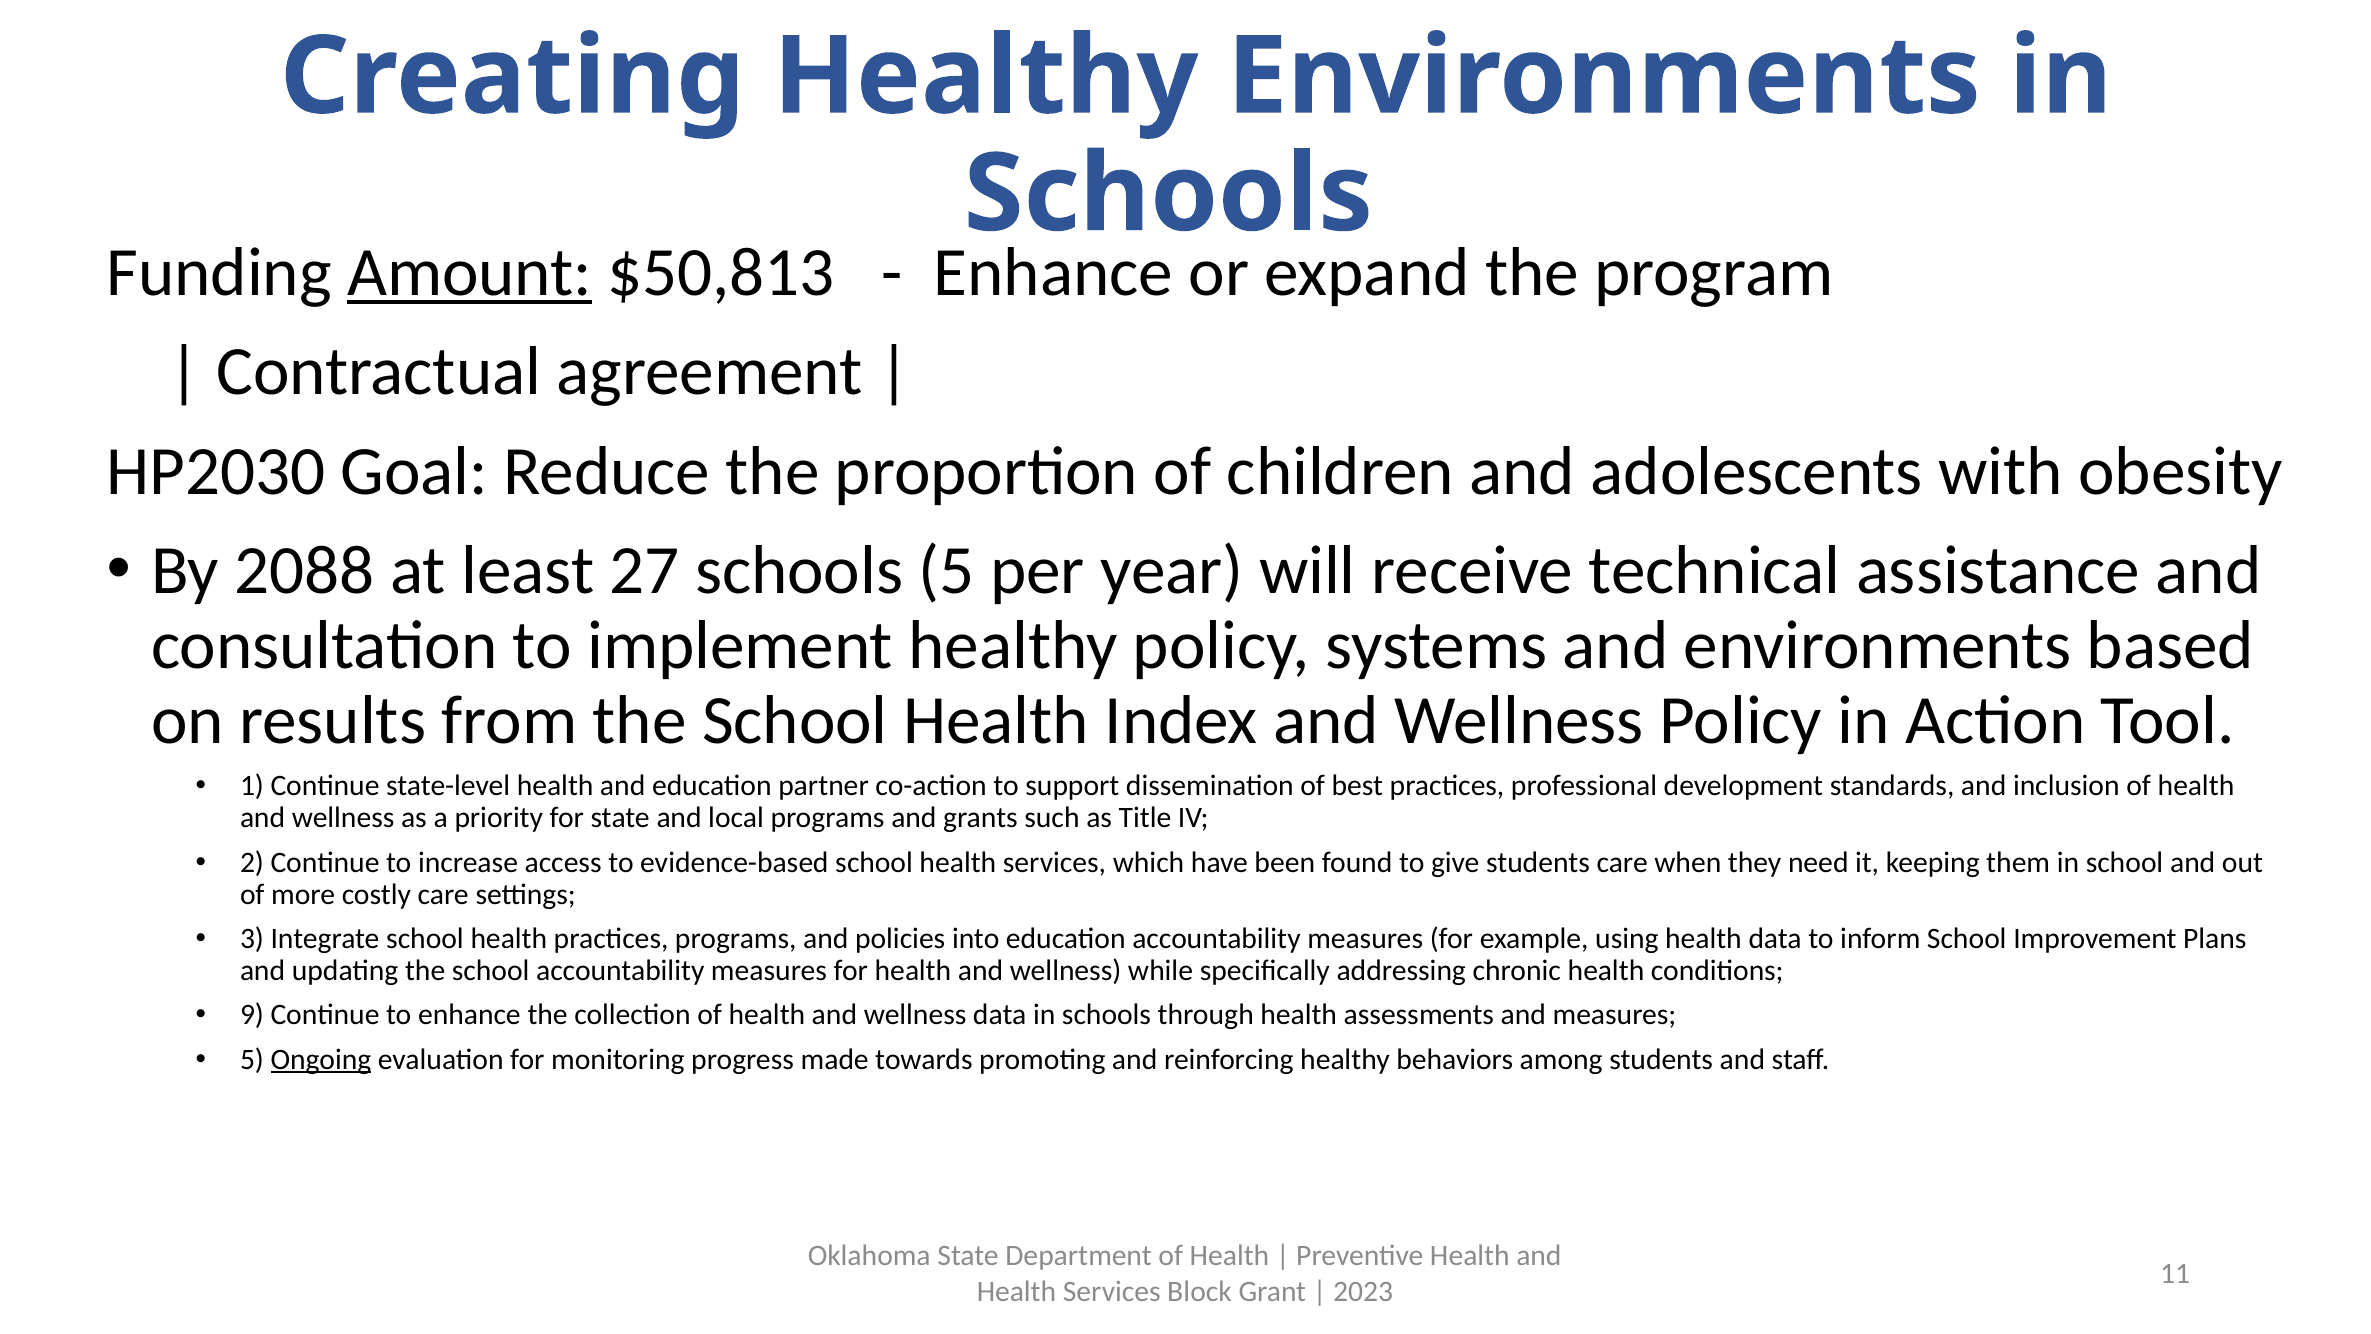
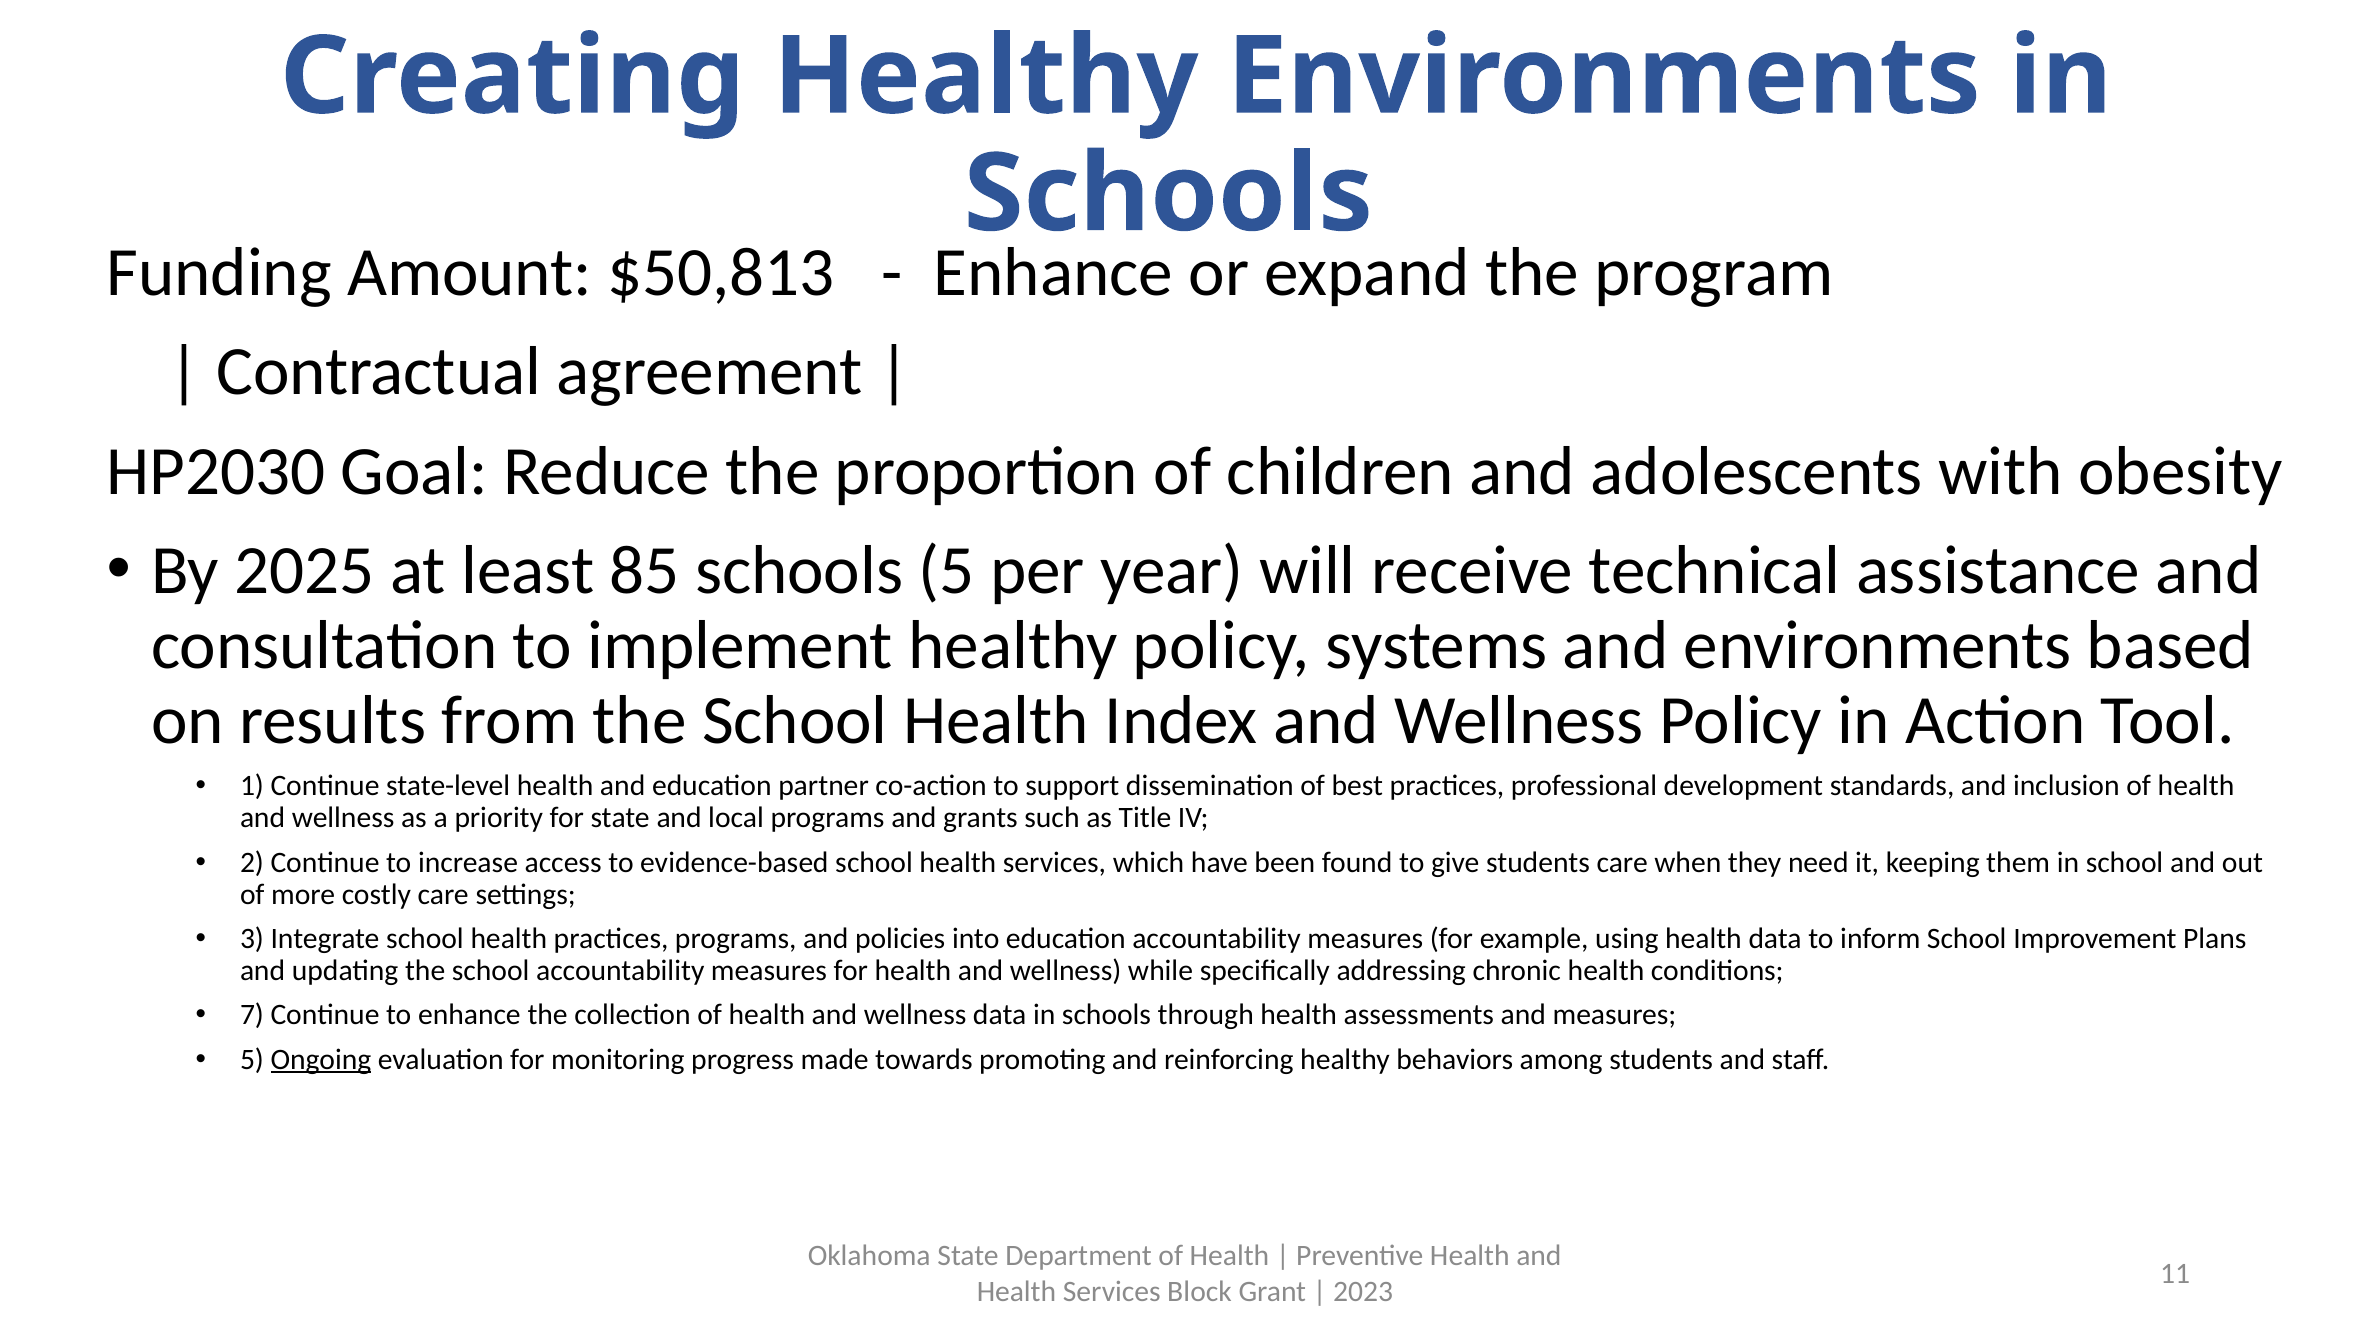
Amount underline: present -> none
2088: 2088 -> 2025
27: 27 -> 85
9: 9 -> 7
